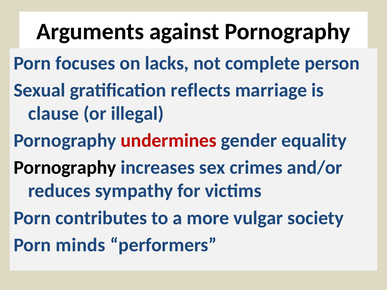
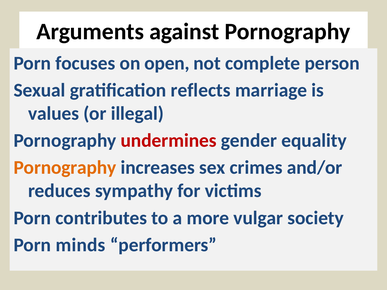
lacks: lacks -> open
clause: clause -> values
Pornography at (65, 168) colour: black -> orange
